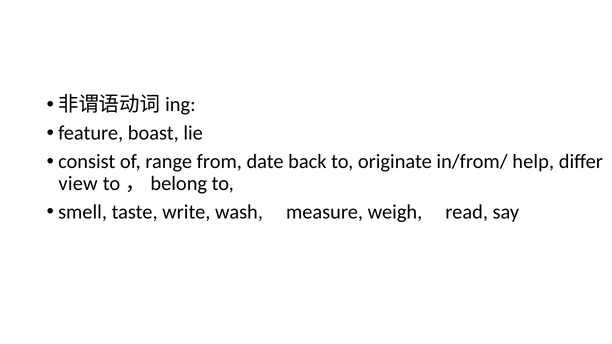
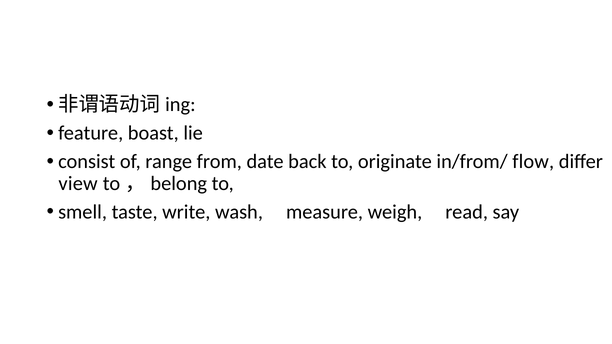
help: help -> flow
